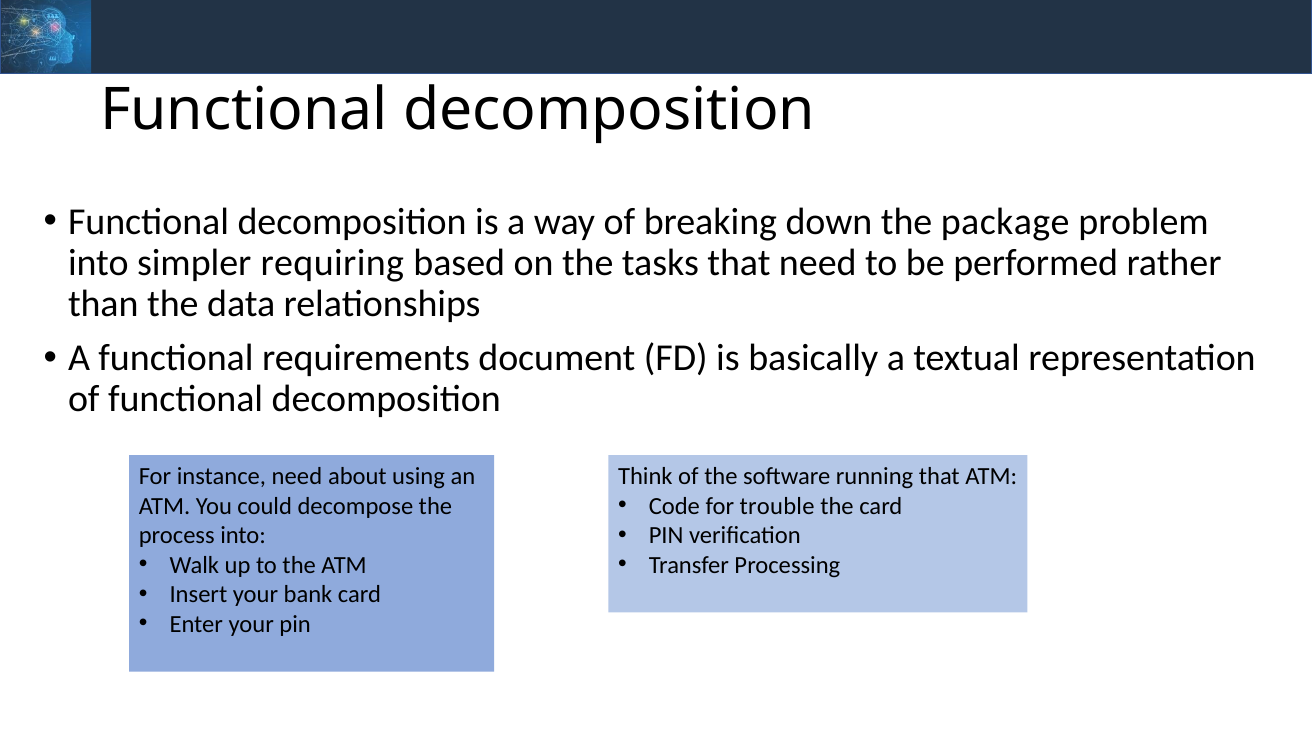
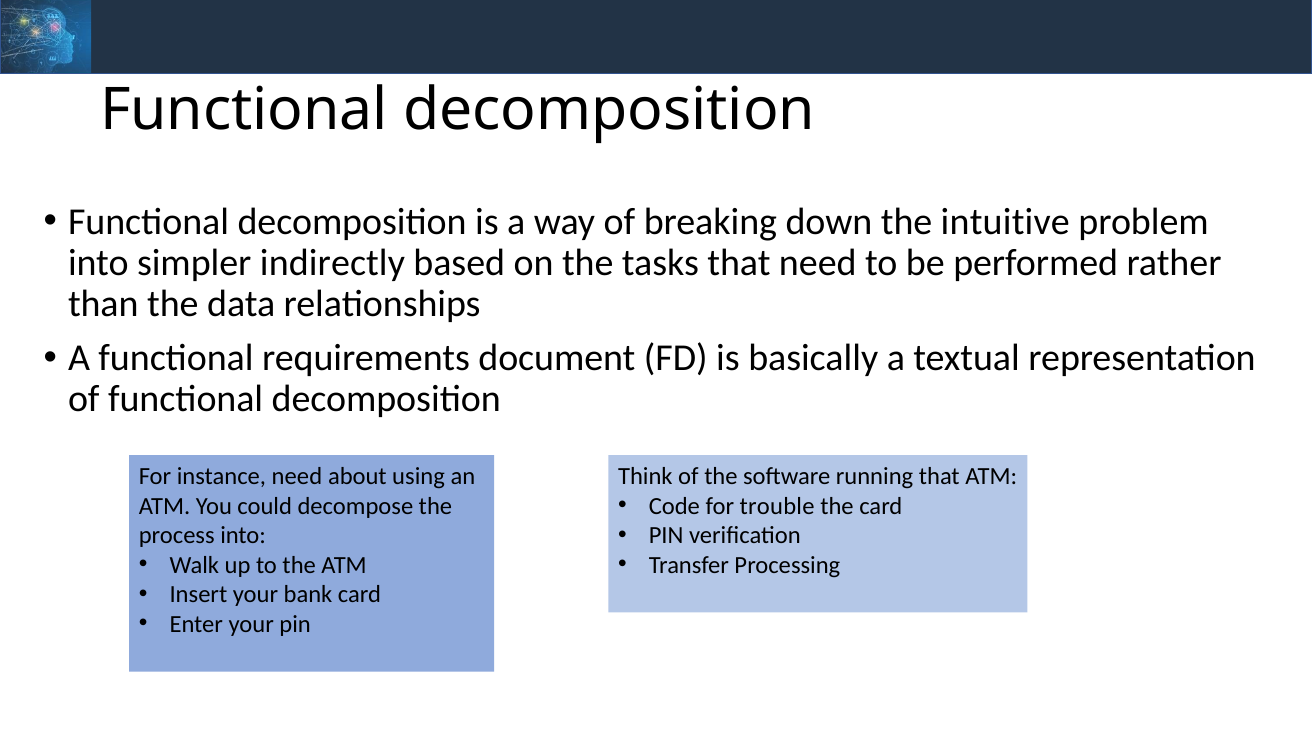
package: package -> intuitive
requiring: requiring -> indirectly
